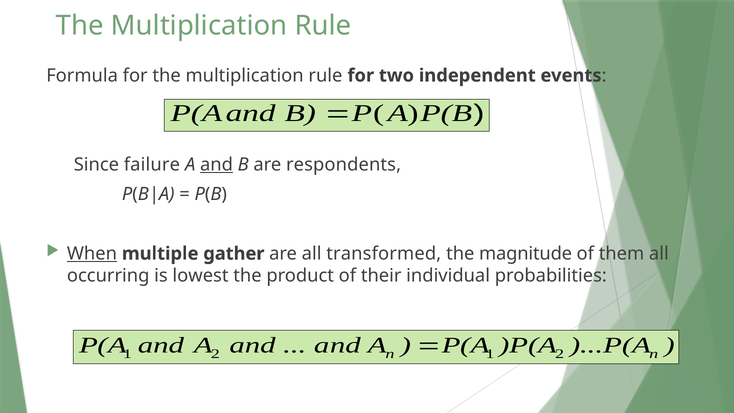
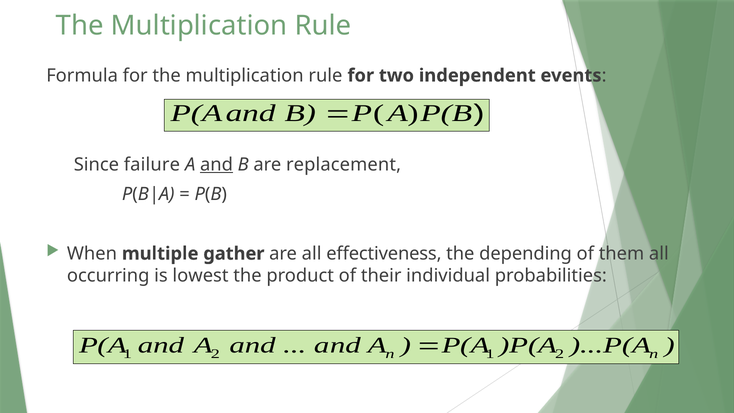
respondents: respondents -> replacement
When underline: present -> none
transformed: transformed -> effectiveness
magnitude: magnitude -> depending
